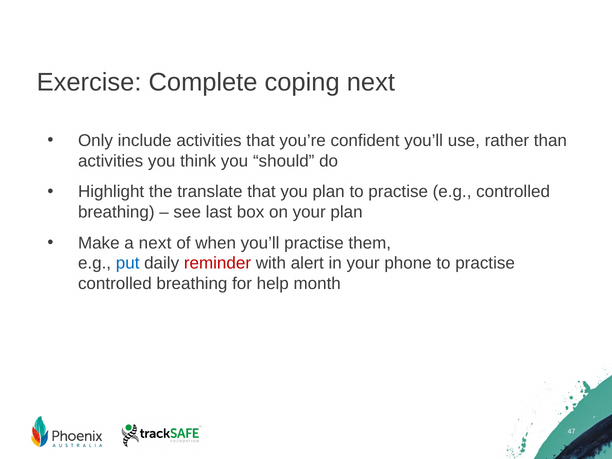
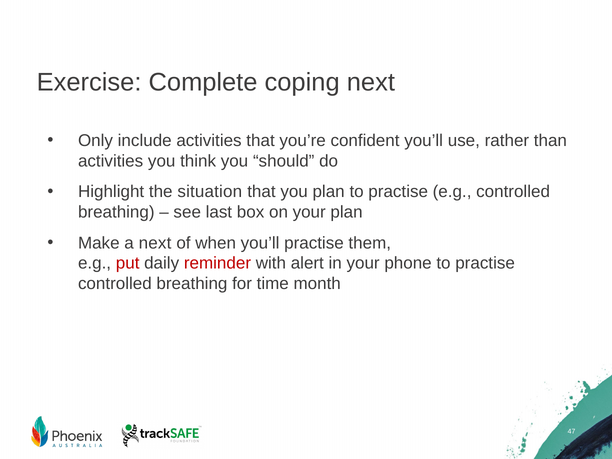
translate: translate -> situation
put colour: blue -> red
help: help -> time
